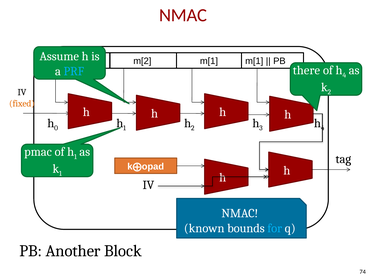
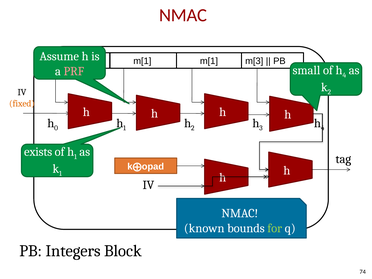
m[2 at (142, 61): m[2 -> m[1
m[1 m[1: m[1 -> m[3
there: there -> small
PRF colour: light blue -> pink
pmac: pmac -> exists
for colour: light blue -> light green
Another: Another -> Integers
